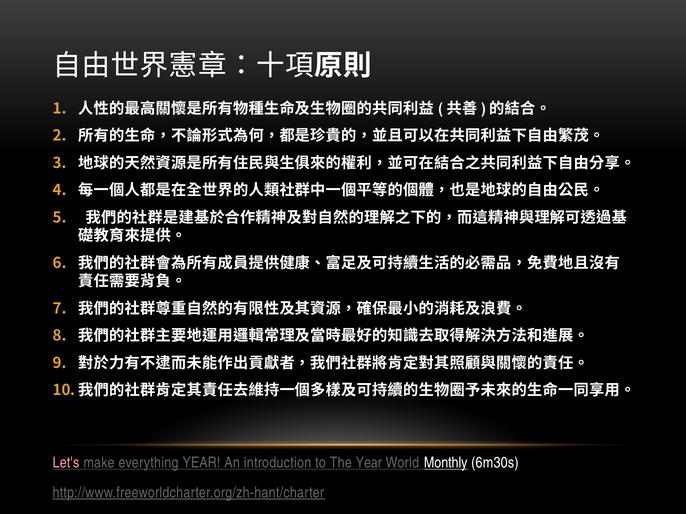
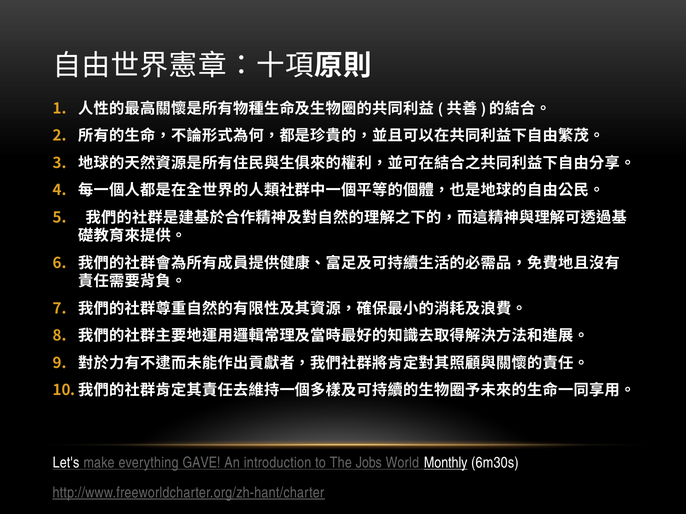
Let's colour: pink -> white
everything YEAR: YEAR -> GAVE
The Year: Year -> Jobs
